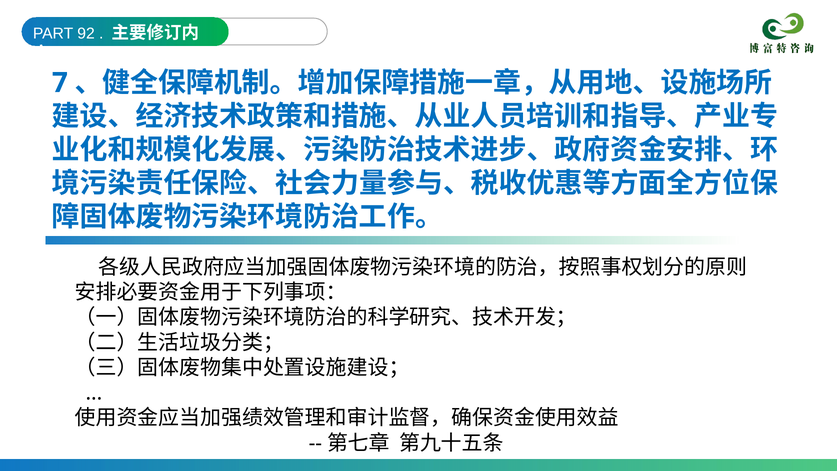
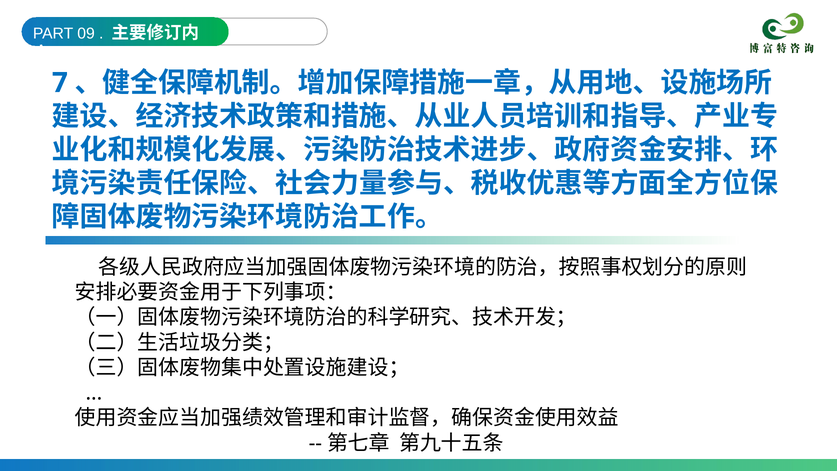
92: 92 -> 09
